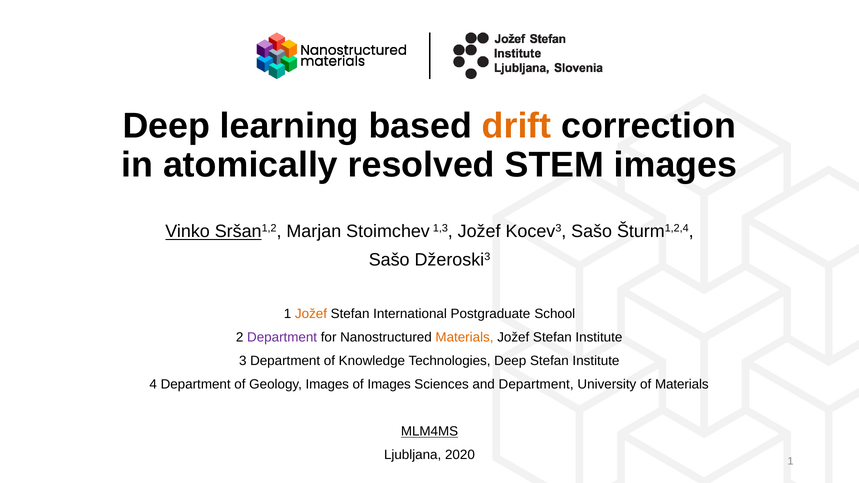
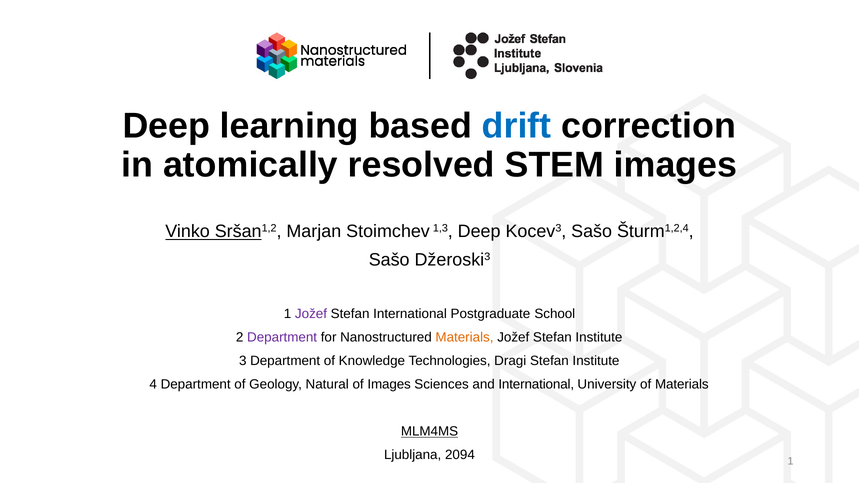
drift colour: orange -> blue
1,3 Jožef: Jožef -> Deep
Jožef at (311, 314) colour: orange -> purple
Technologies Deep: Deep -> Dragi
Geology Images: Images -> Natural
and Department: Department -> International
2020: 2020 -> 2094
